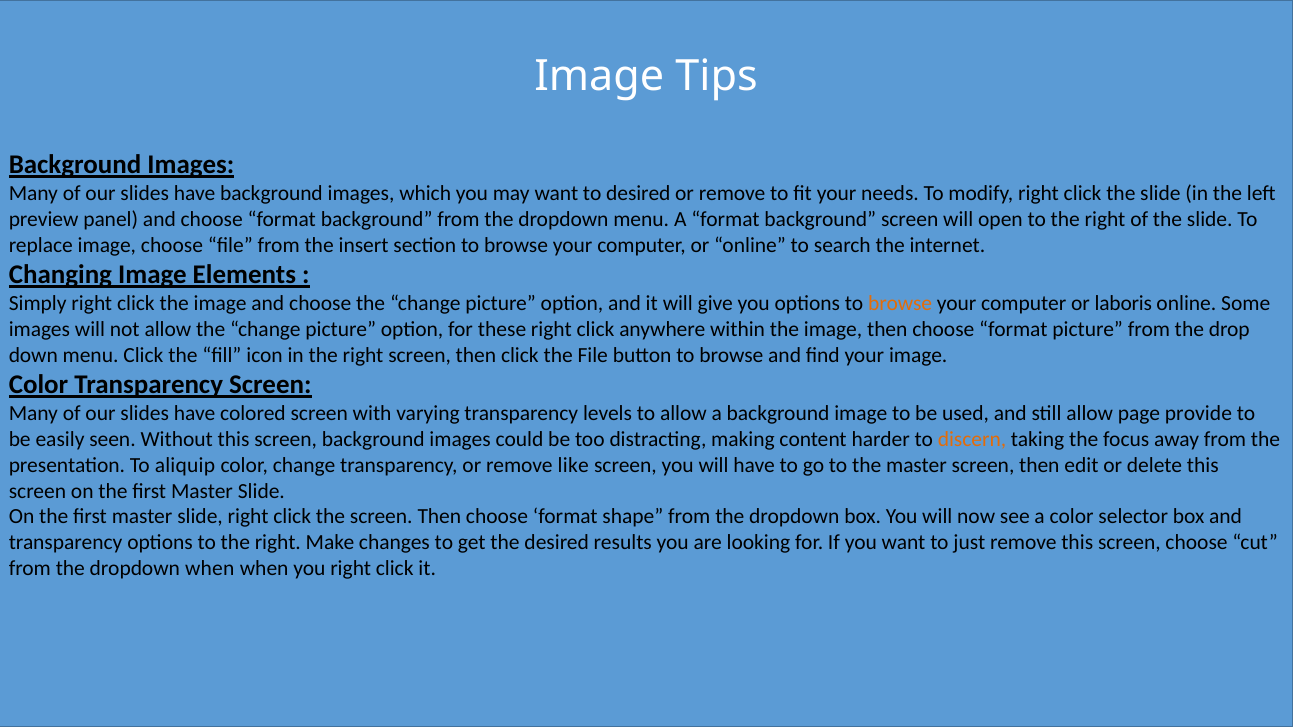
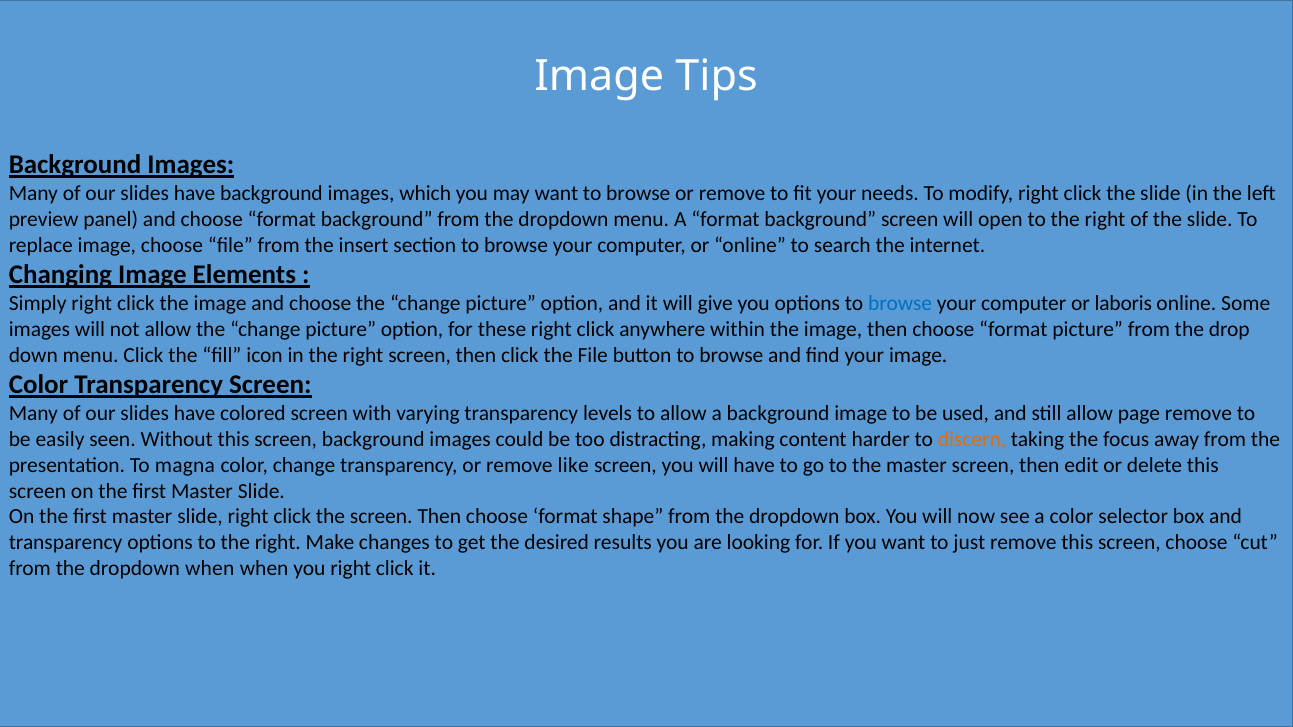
want to desired: desired -> browse
browse at (900, 304) colour: orange -> blue
page provide: provide -> remove
aliquip: aliquip -> magna
